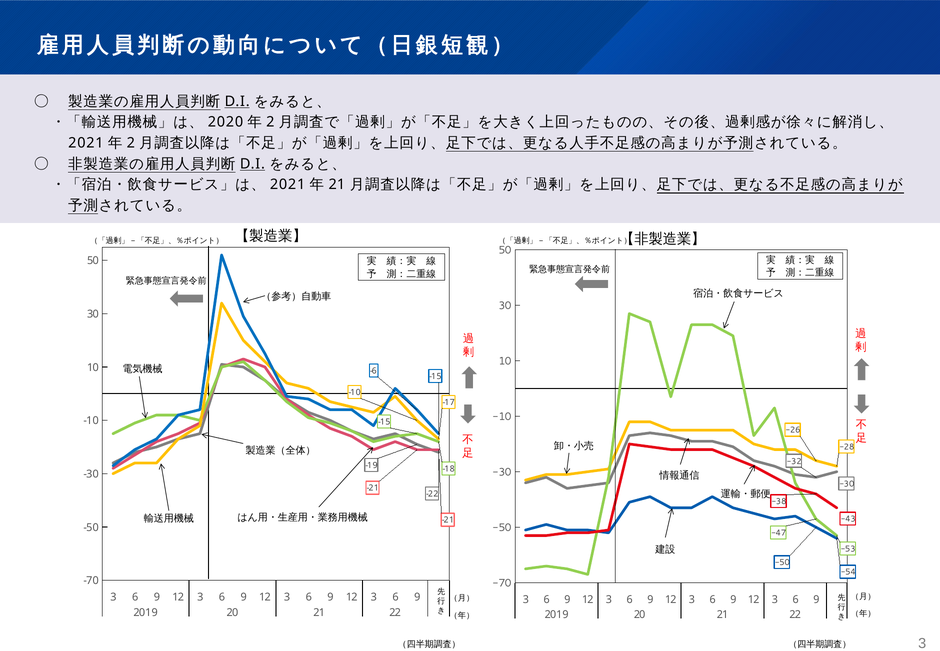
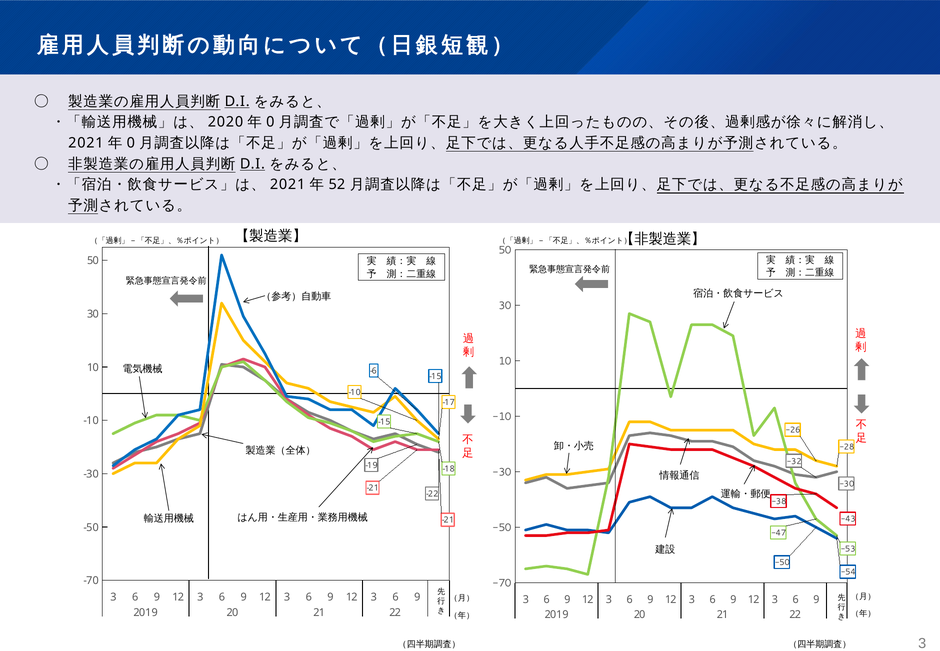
2 at (270, 122): 2 -> 0
2 at (131, 143): 2 -> 0
21 at (337, 184): 21 -> 52
